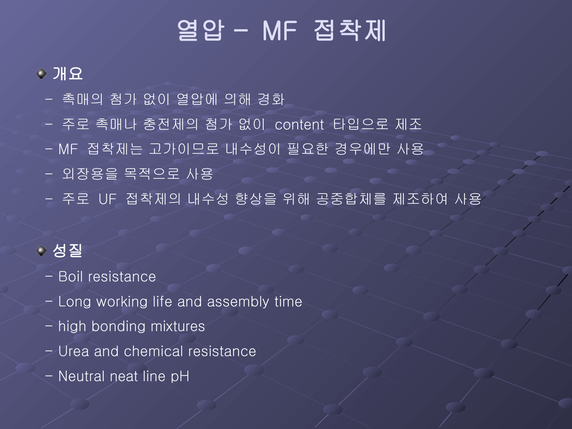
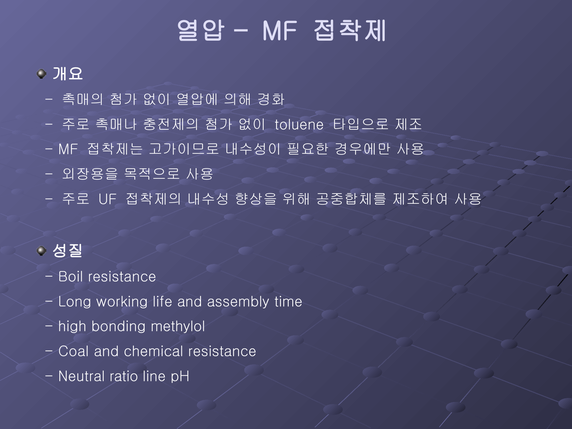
content: content -> toluene
mixtures: mixtures -> methylol
Urea: Urea -> Coal
neat: neat -> ratio
